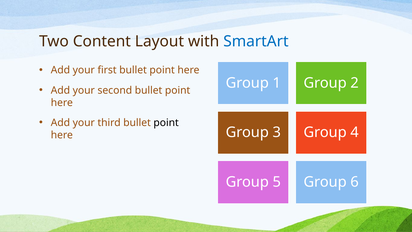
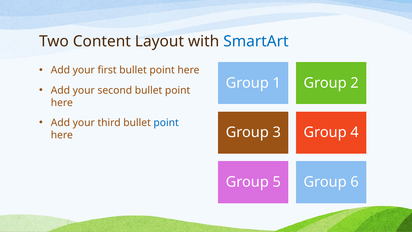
point at (166, 123) colour: black -> blue
